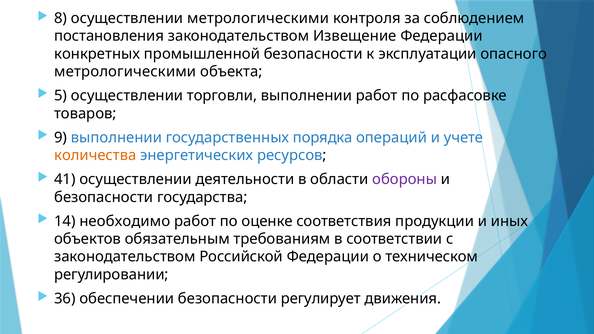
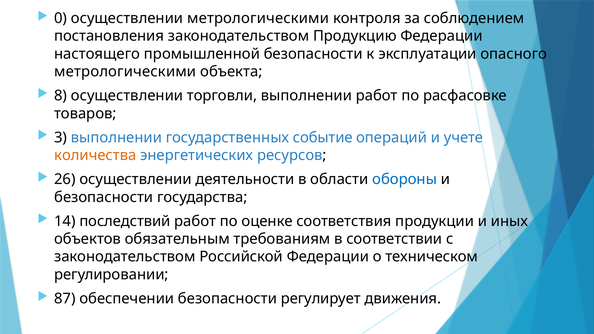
8: 8 -> 0
Извещение: Извещение -> Продукцию
конкретных: конкретных -> настоящего
5: 5 -> 8
9: 9 -> 3
порядка: порядка -> событие
41: 41 -> 26
обороны colour: purple -> blue
необходимо: необходимо -> последствий
36: 36 -> 87
